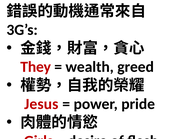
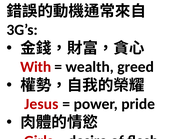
They: They -> With
